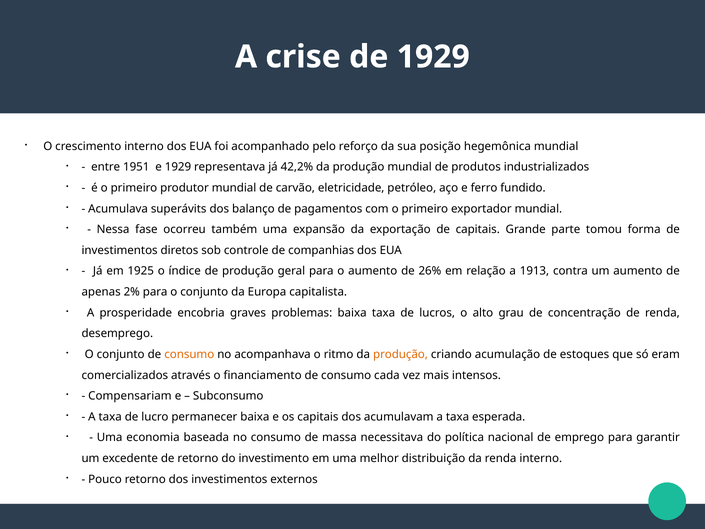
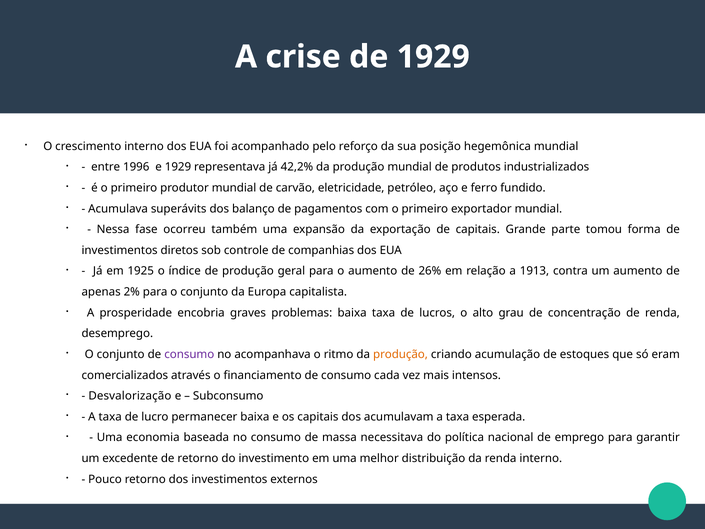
1951: 1951 -> 1996
consumo at (189, 354) colour: orange -> purple
Compensariam: Compensariam -> Desvalorização
